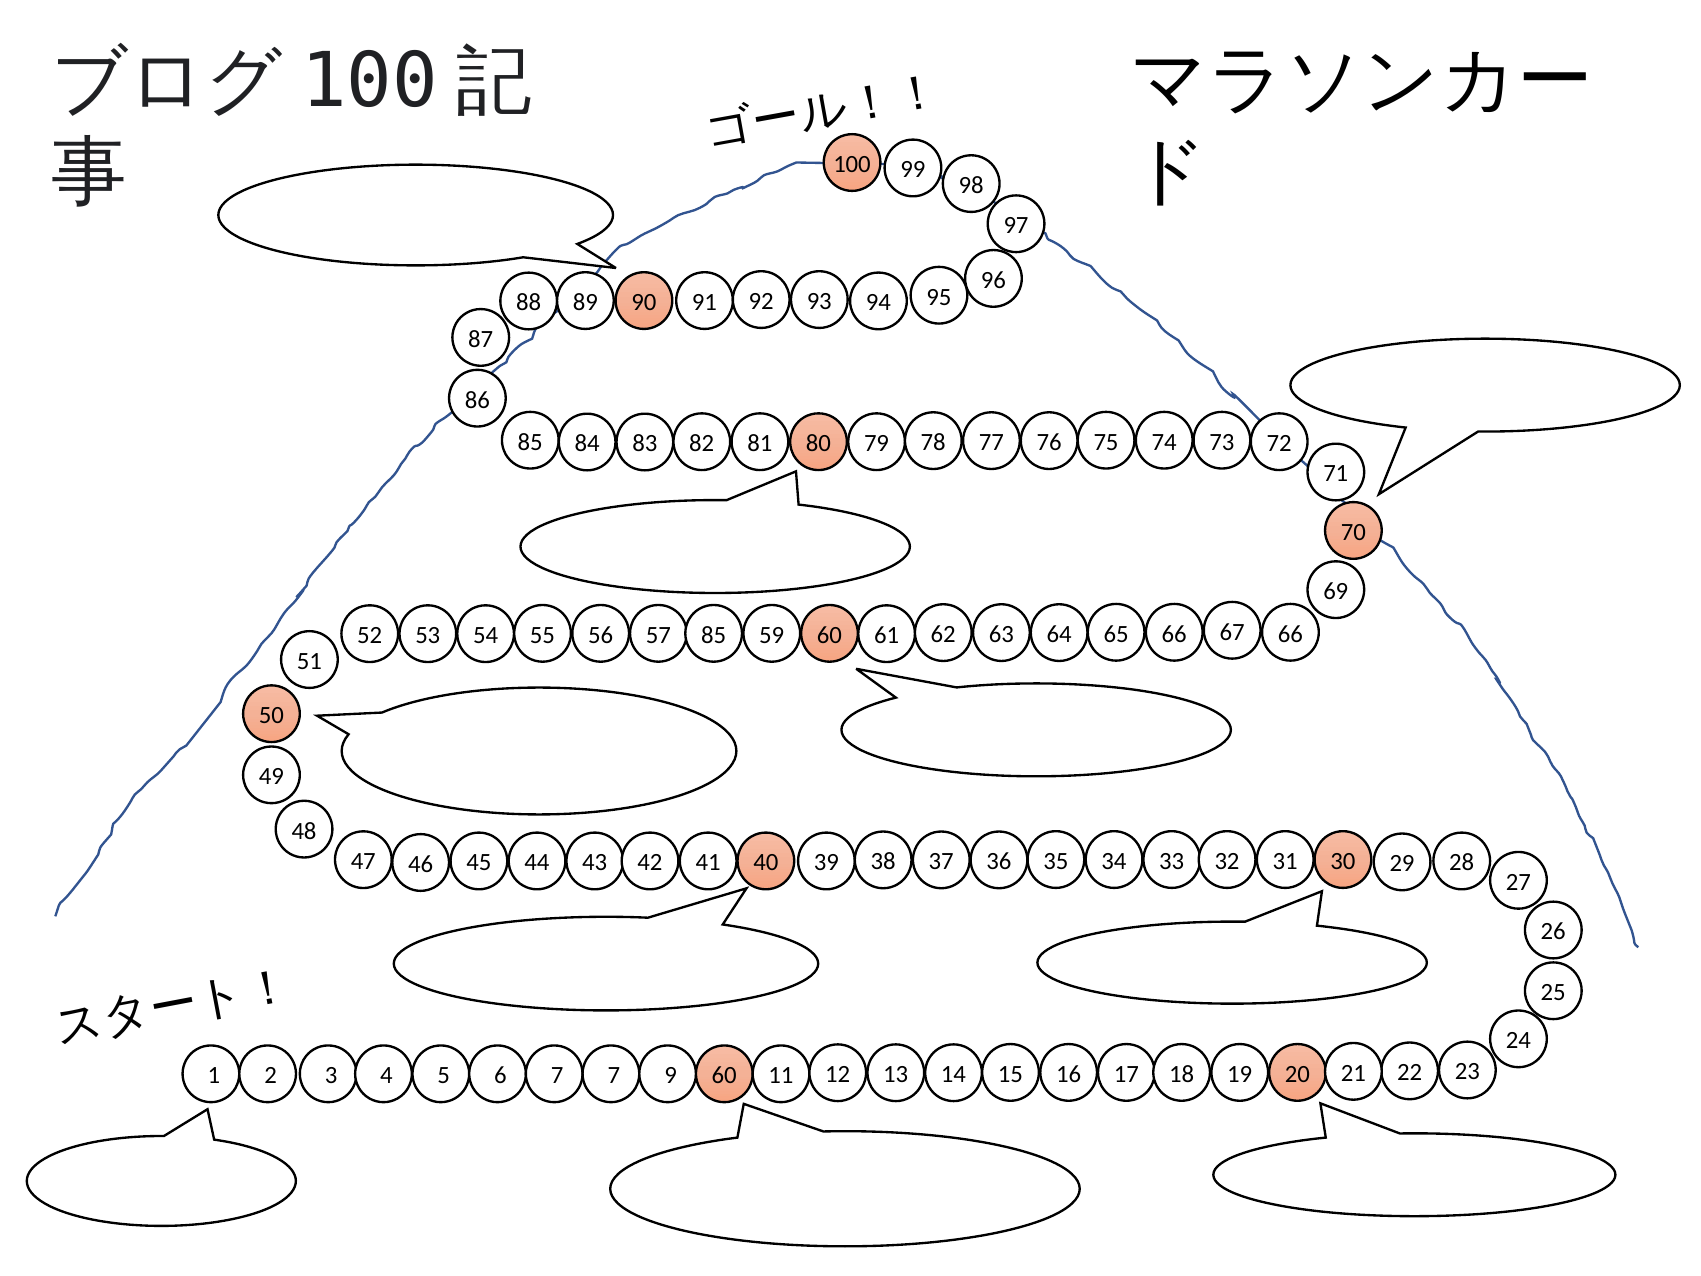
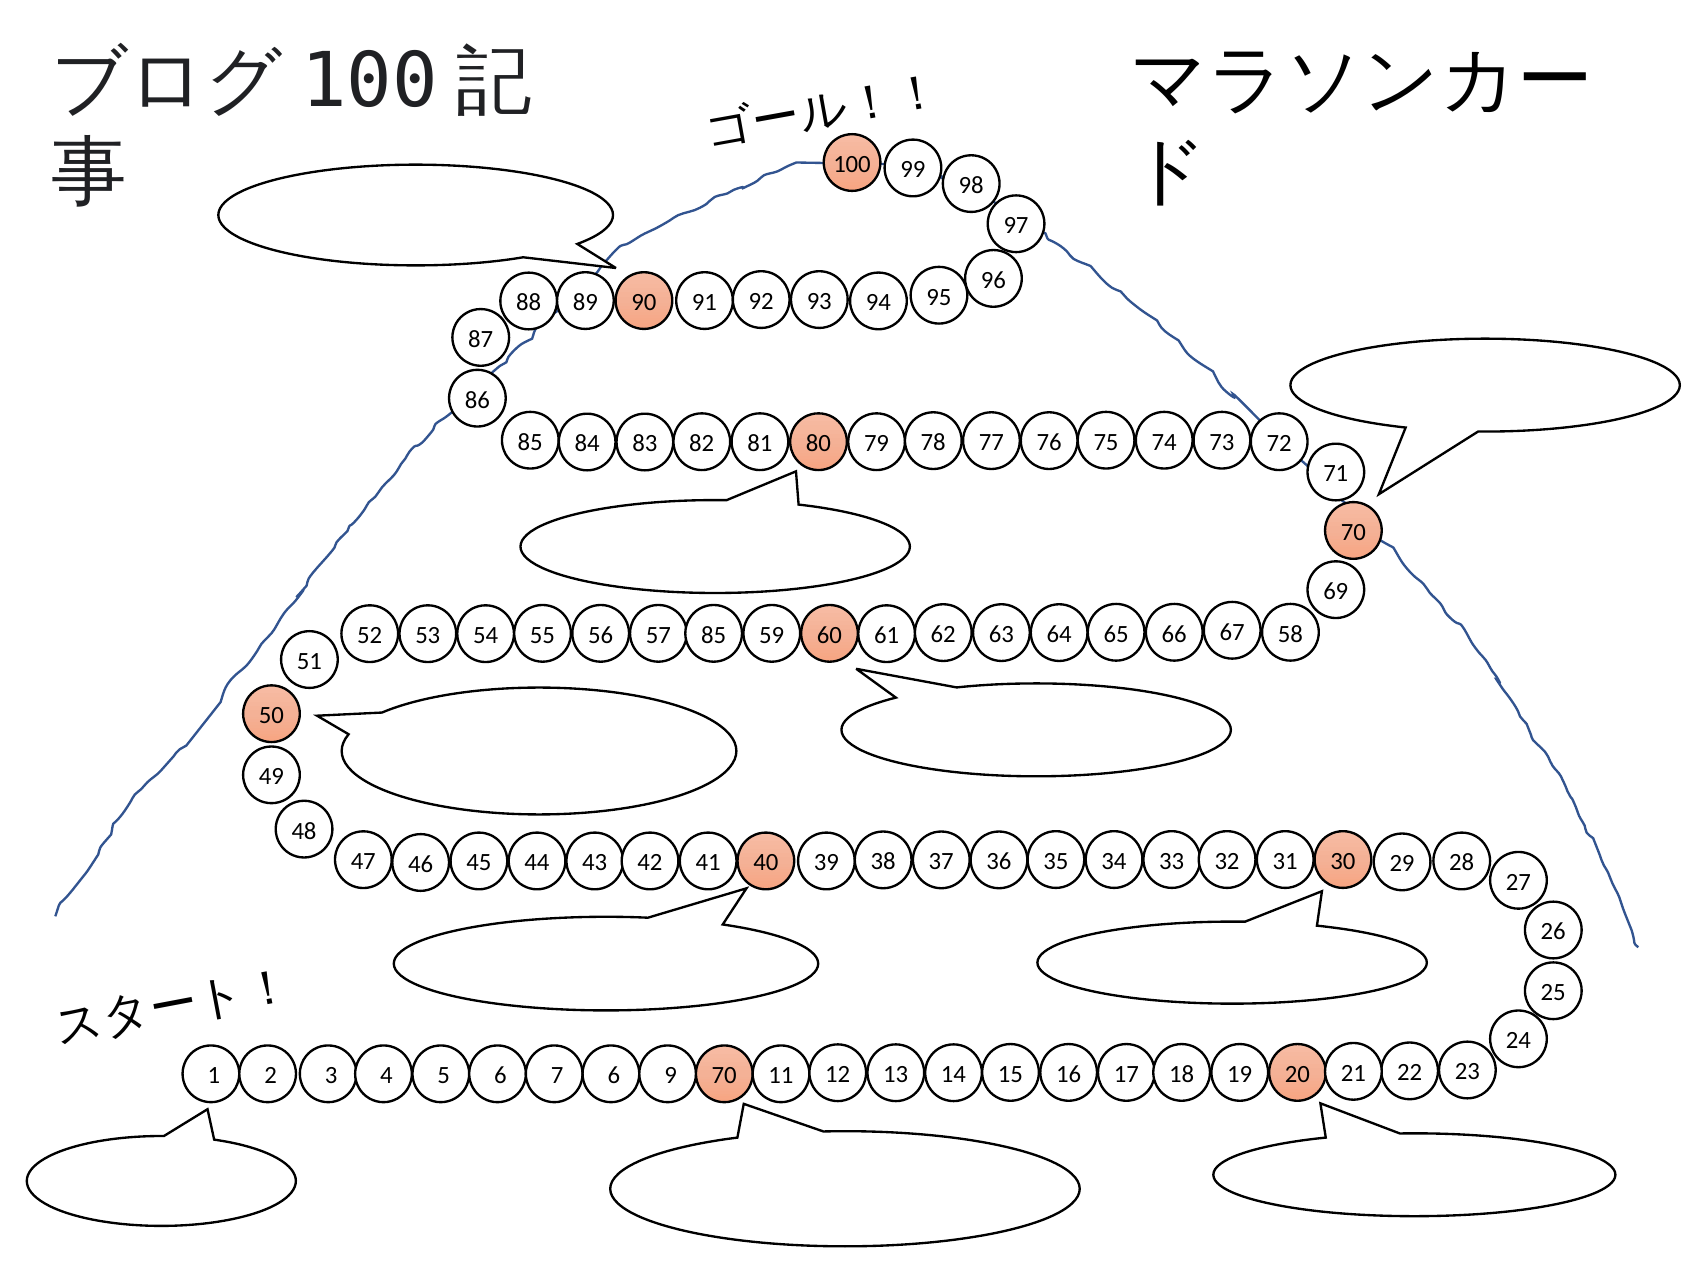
67 66: 66 -> 58
7 7: 7 -> 6
9 60: 60 -> 70
